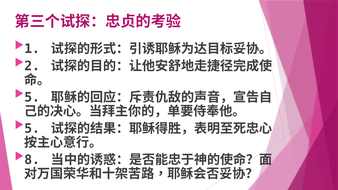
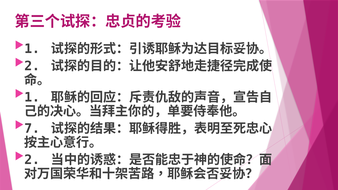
5 at (32, 97): 5 -> 1
5 at (32, 129): 5 -> 7
8 at (32, 160): 8 -> 2
